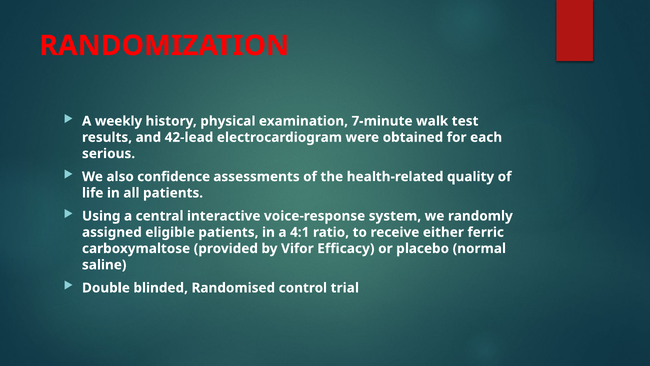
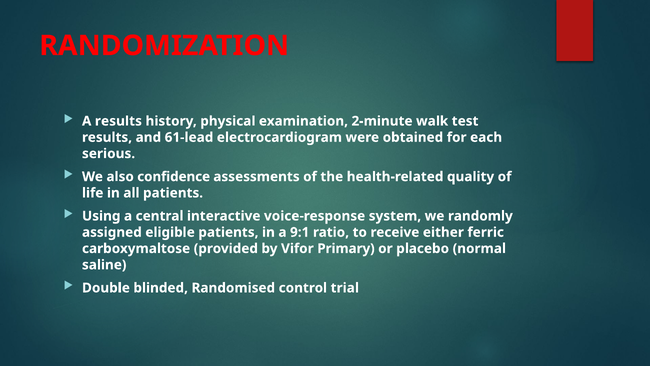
A weekly: weekly -> results
7-minute: 7-minute -> 2-minute
42-lead: 42-lead -> 61-lead
4:1: 4:1 -> 9:1
Efficacy: Efficacy -> Primary
